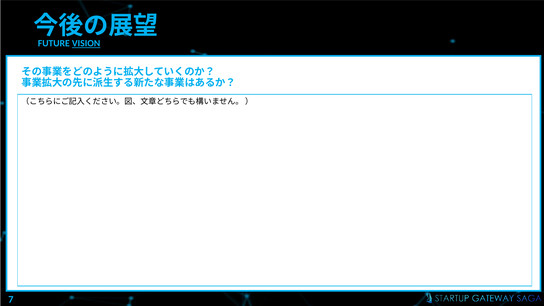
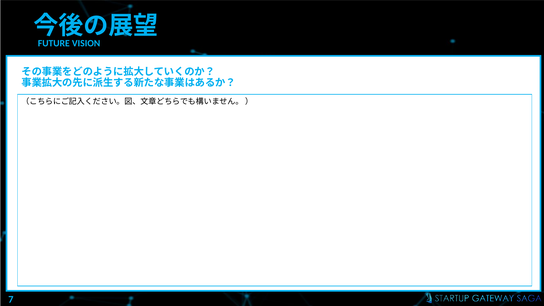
VISION underline: present -> none
